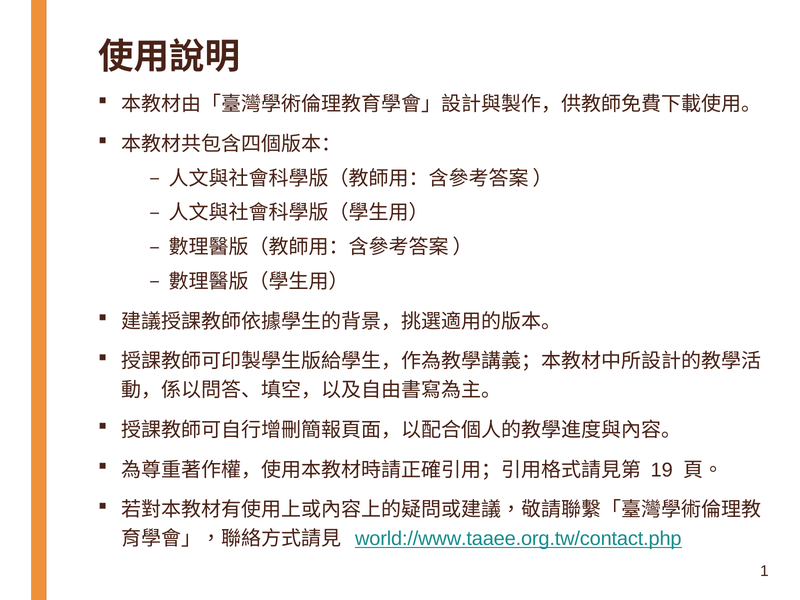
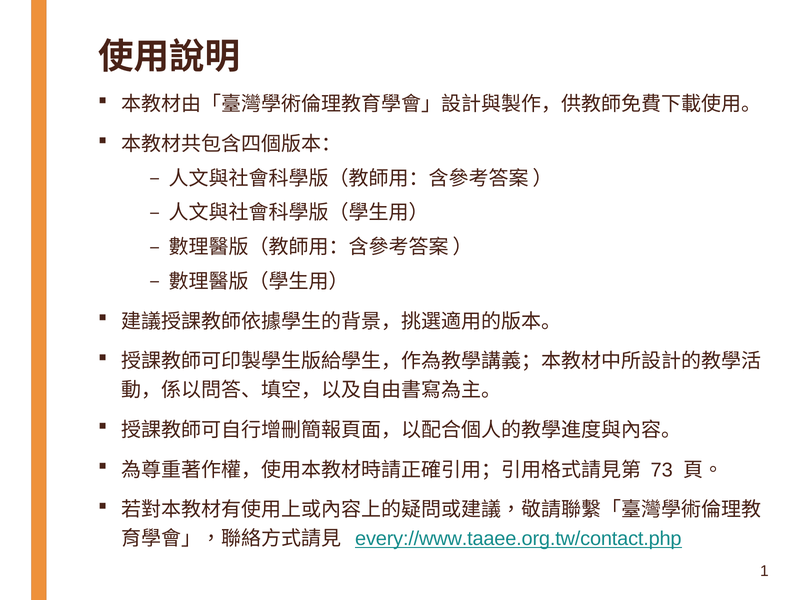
19: 19 -> 73
world://www.taaee.org.tw/contact.php: world://www.taaee.org.tw/contact.php -> every://www.taaee.org.tw/contact.php
